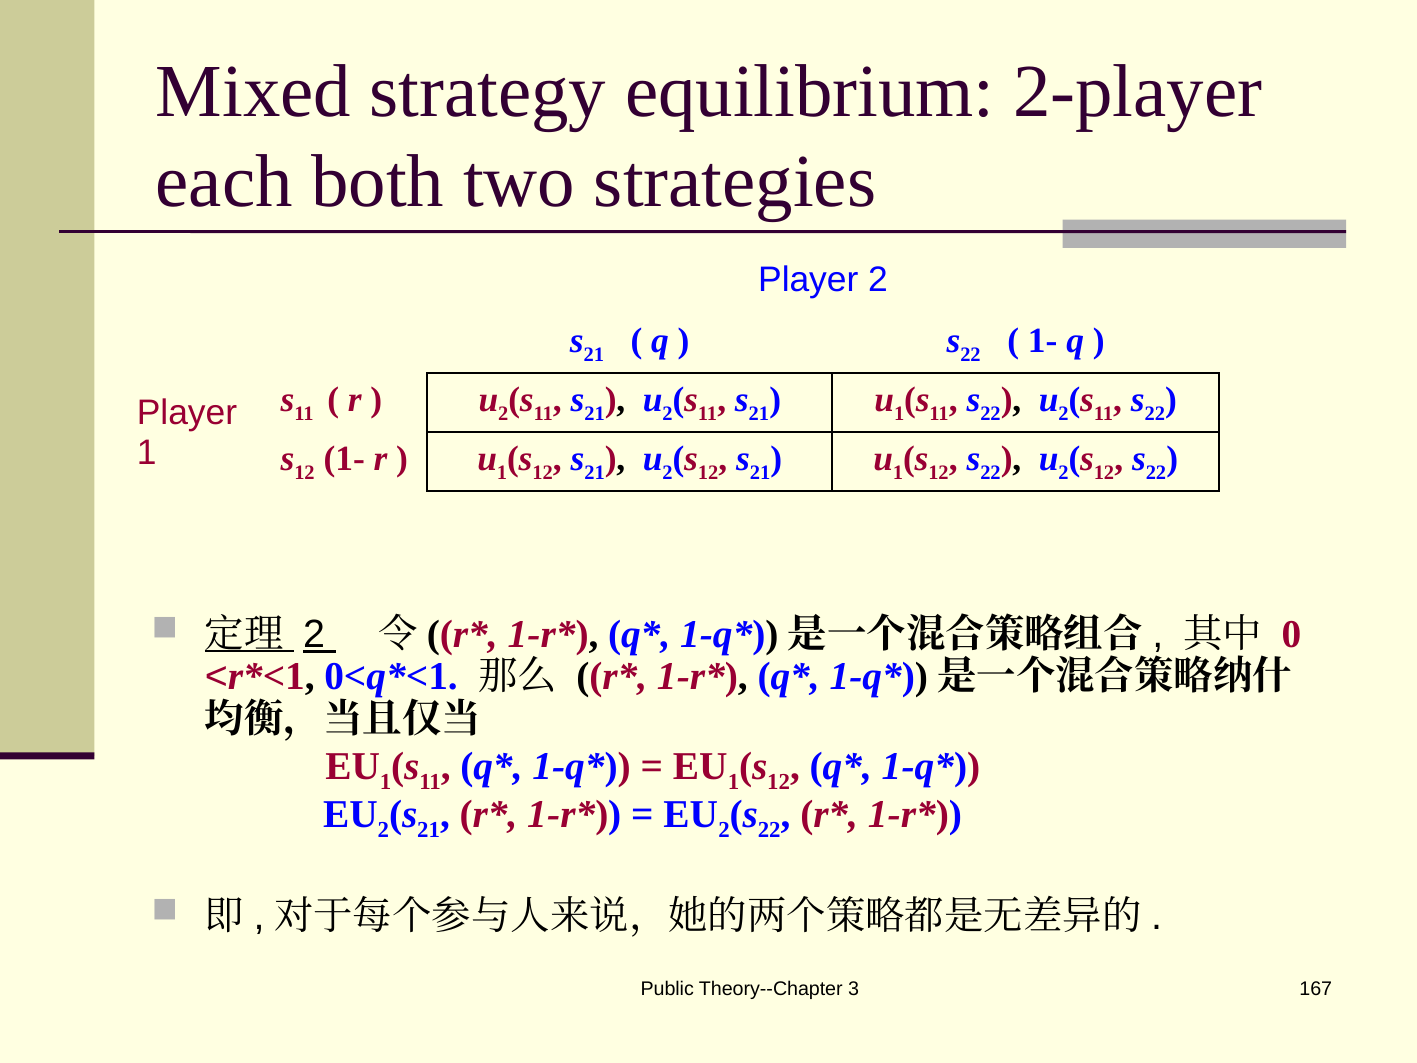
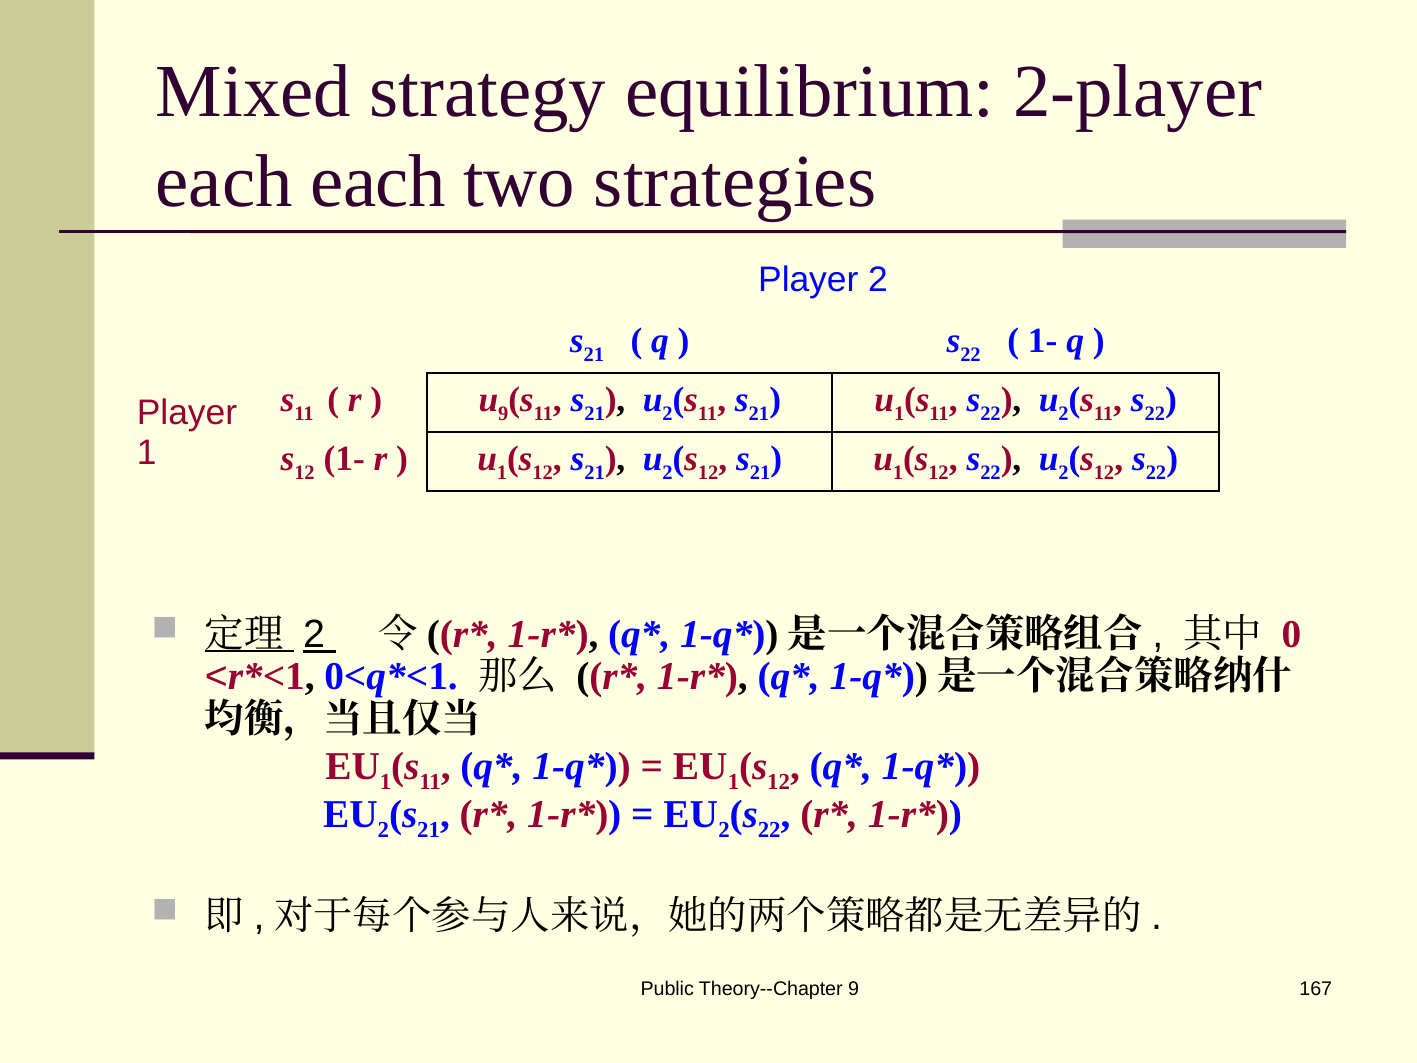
each both: both -> each
2 at (503, 414): 2 -> 9
Theory--Chapter 3: 3 -> 9
